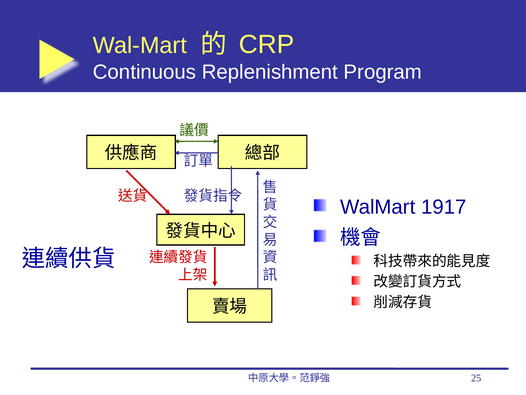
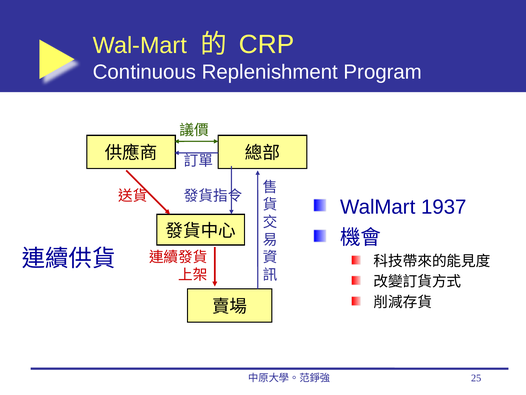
1917: 1917 -> 1937
